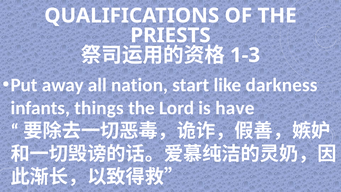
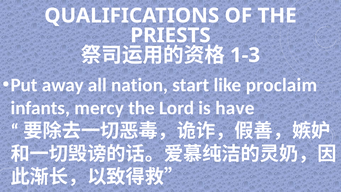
darkness: darkness -> proclaim
things: things -> mercy
